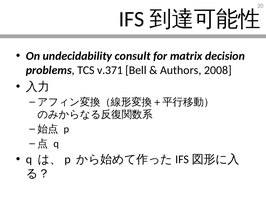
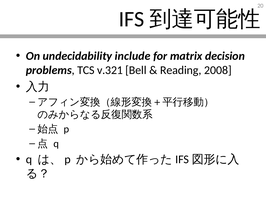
consult: consult -> include
v.371: v.371 -> v.321
Authors: Authors -> Reading
